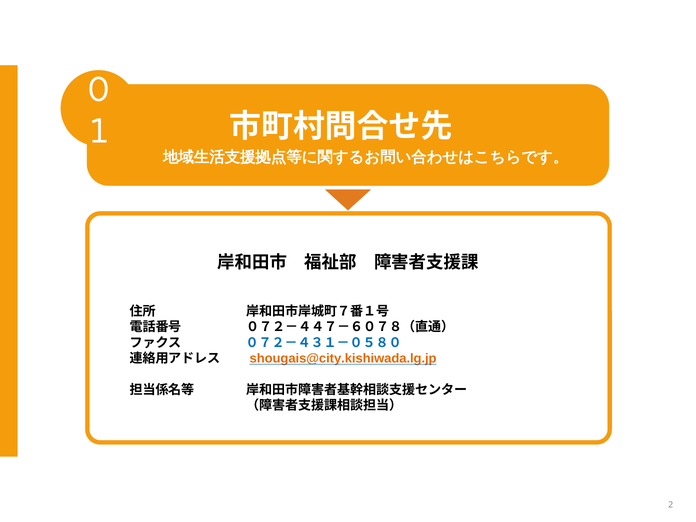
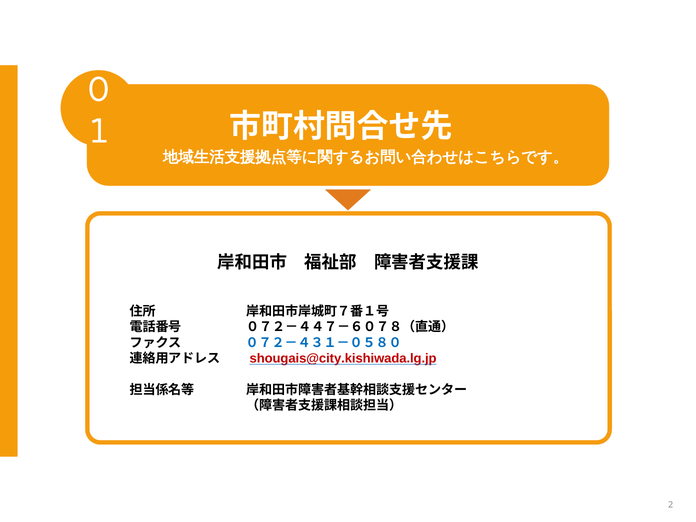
shougais@city.kishiwada.lg.jp colour: orange -> red
